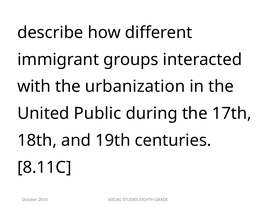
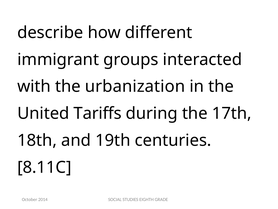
Public: Public -> Tariffs
